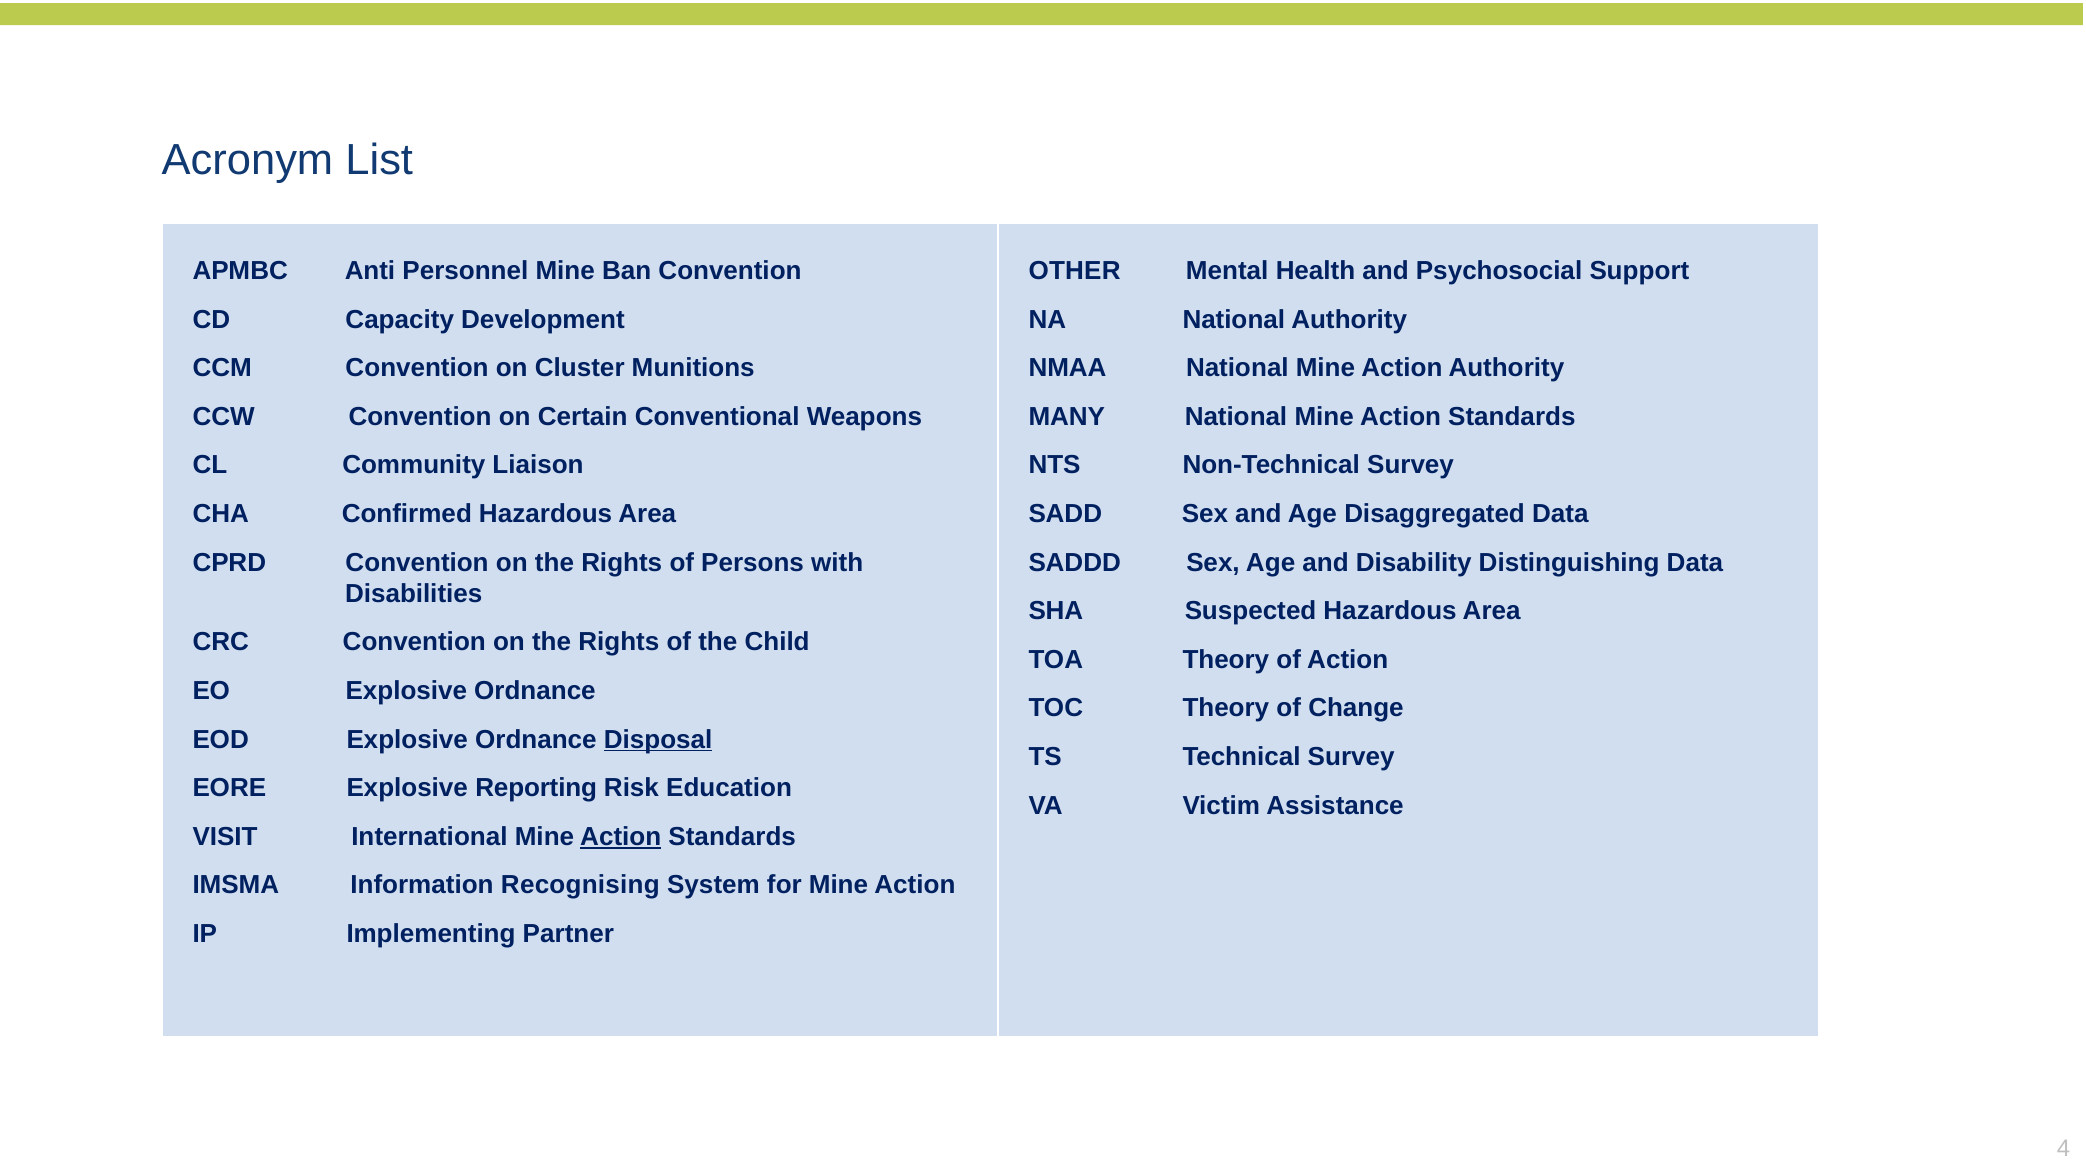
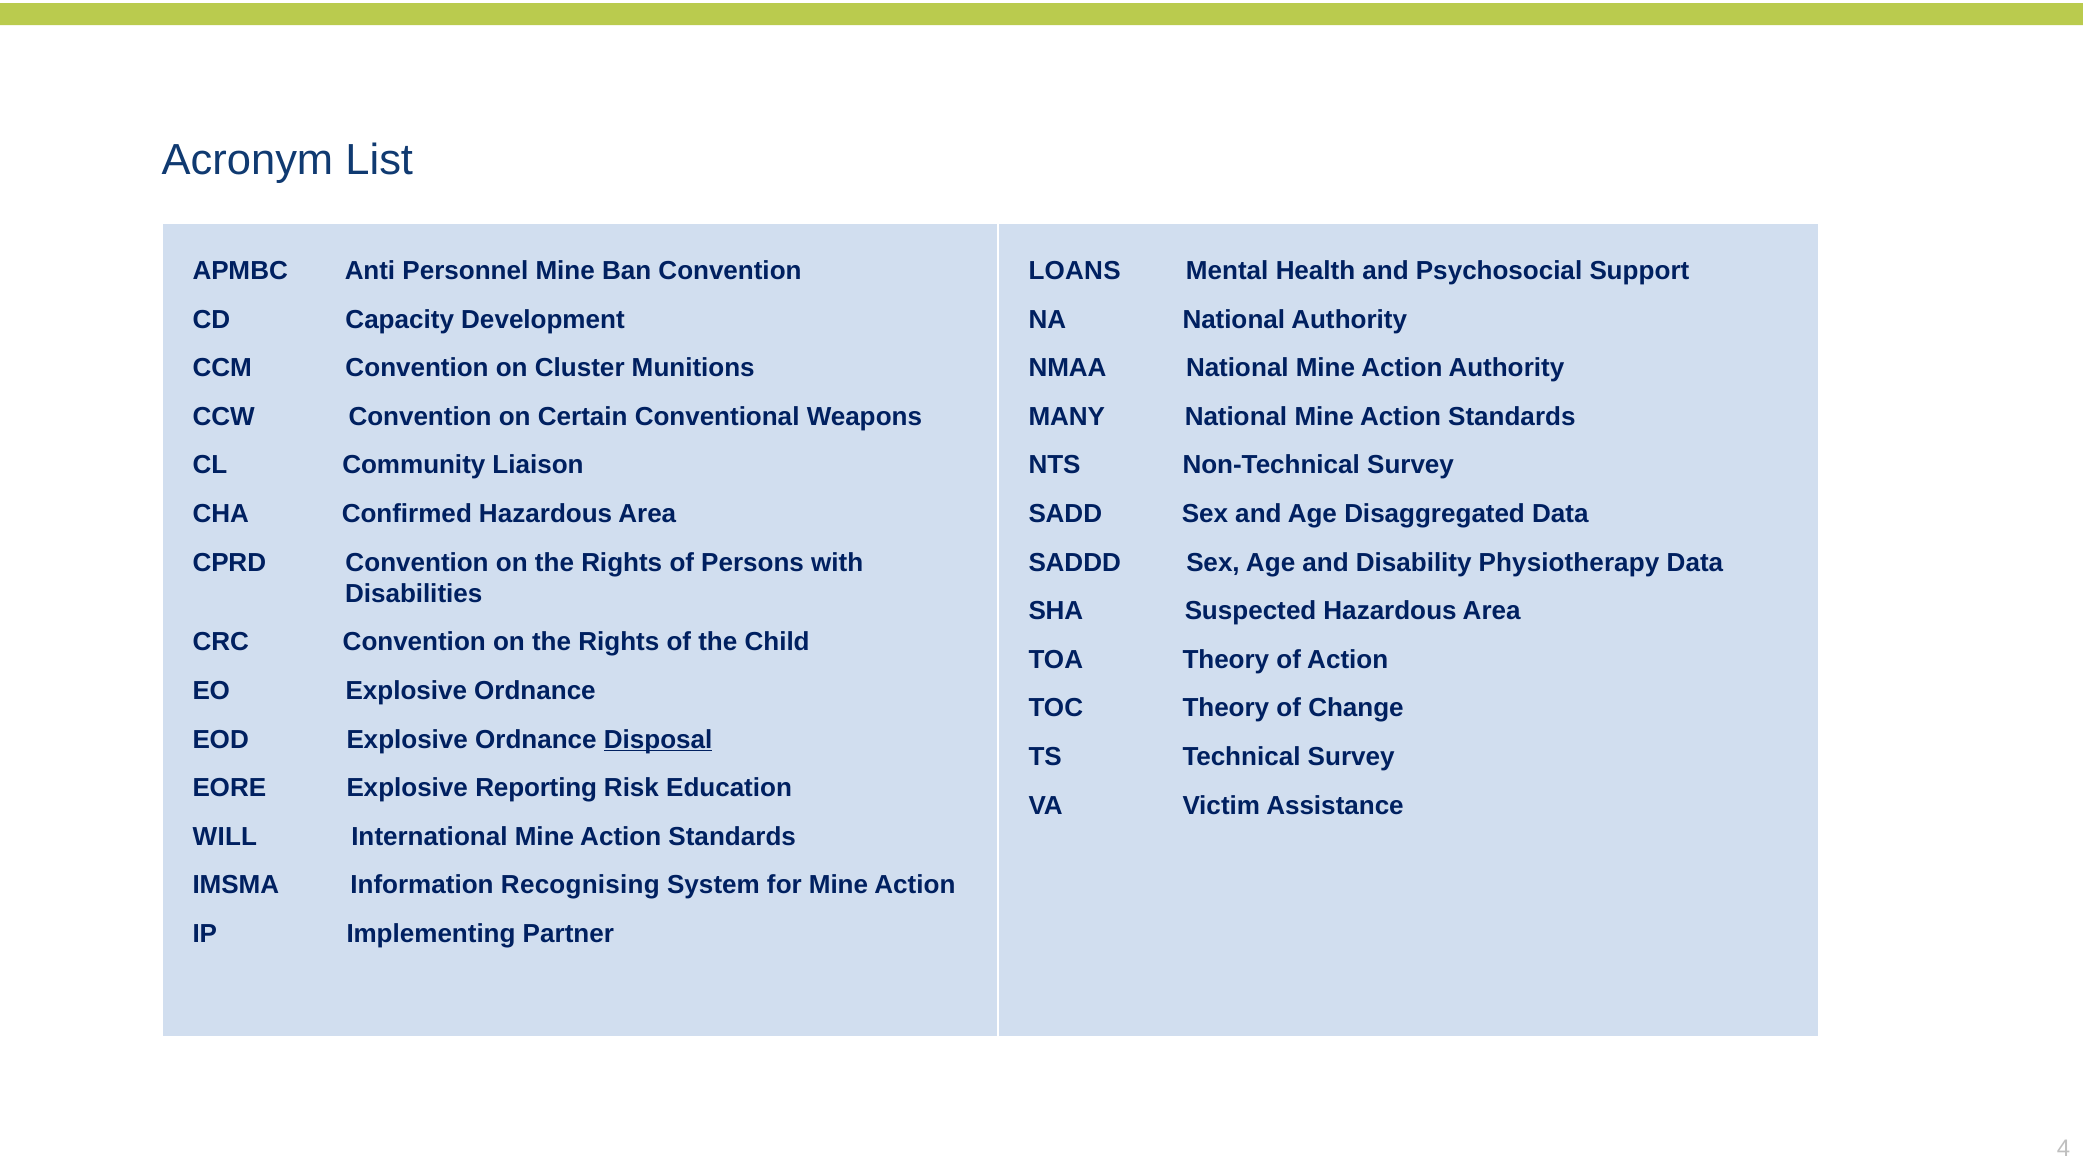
OTHER: OTHER -> LOANS
Distinguishing: Distinguishing -> Physiotherapy
VISIT: VISIT -> WILL
Action at (621, 837) underline: present -> none
